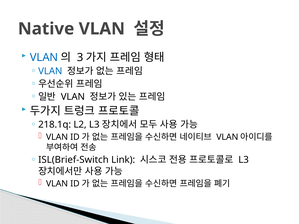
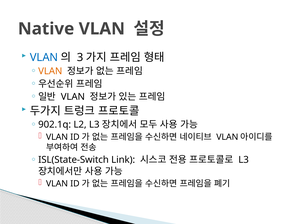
VLAN at (50, 71) colour: blue -> orange
218.1q: 218.1q -> 902.1q
ISL(Brief-Switch: ISL(Brief-Switch -> ISL(State-Switch
